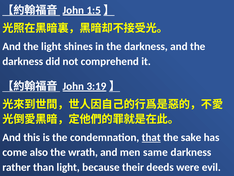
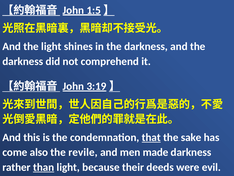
wrath: wrath -> revile
same: same -> made
than underline: none -> present
